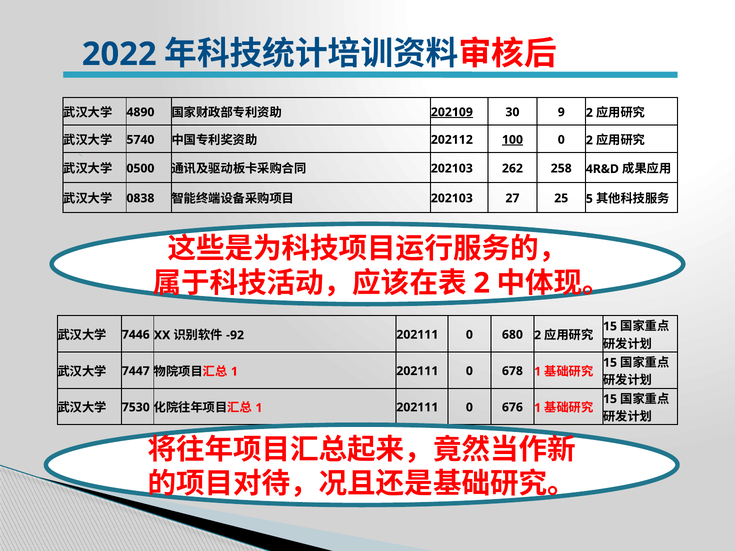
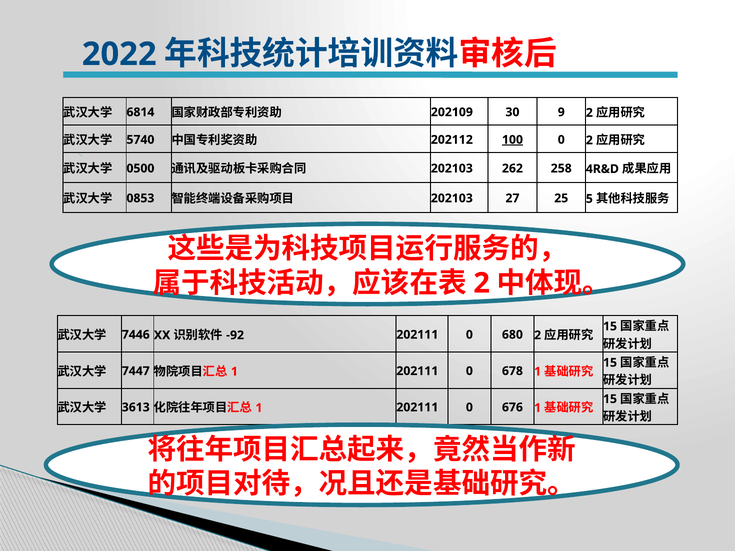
4890: 4890 -> 6814
202109 underline: present -> none
0838: 0838 -> 0853
7530: 7530 -> 3613
